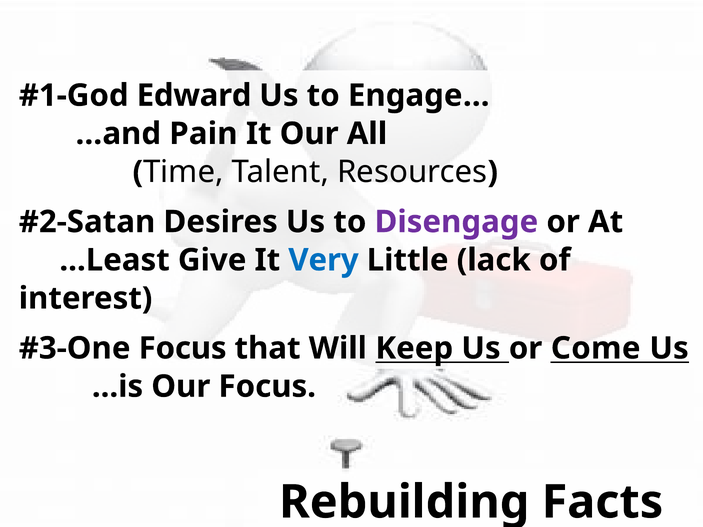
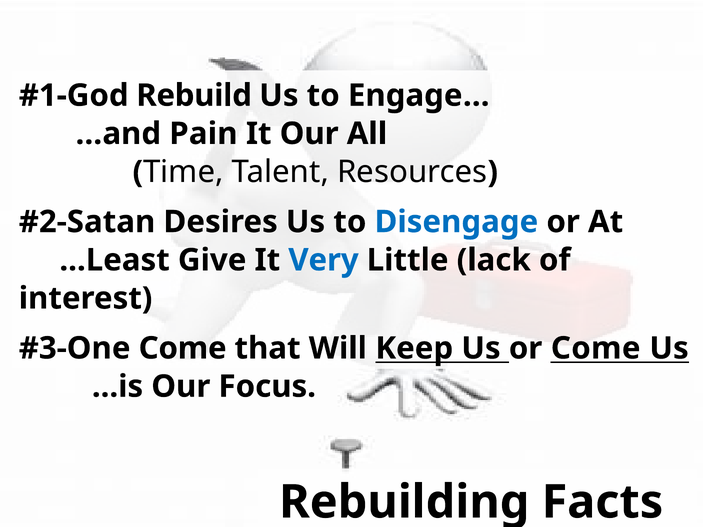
Edward: Edward -> Rebuild
Disengage colour: purple -> blue
Focus at (183, 348): Focus -> Come
